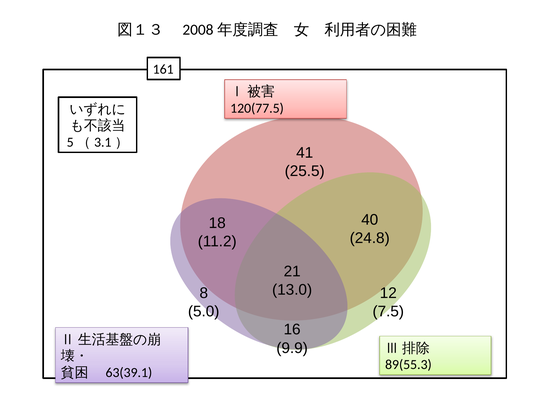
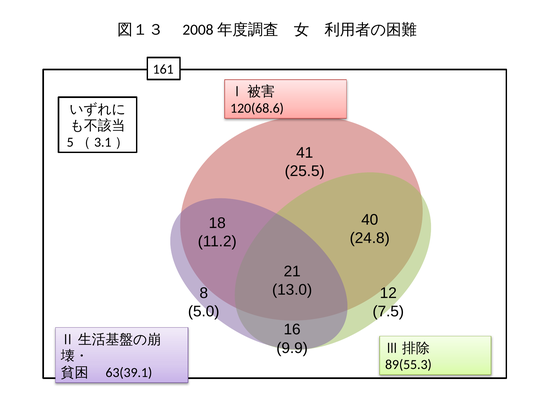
120(77.5: 120(77.5 -> 120(68.6
